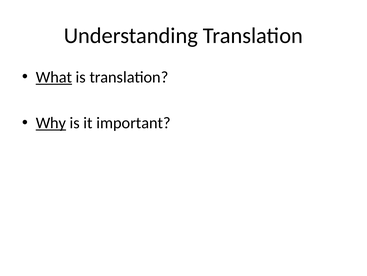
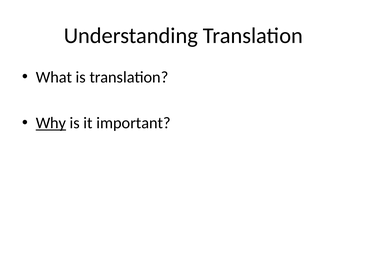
What underline: present -> none
